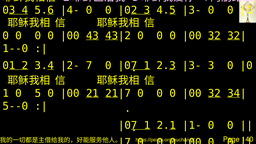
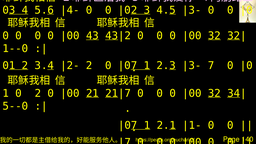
7 at (89, 66): 7 -> 2
3 at (211, 66): 3 -> 7
0 5: 5 -> 2
